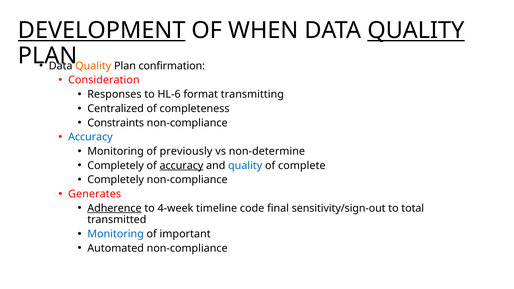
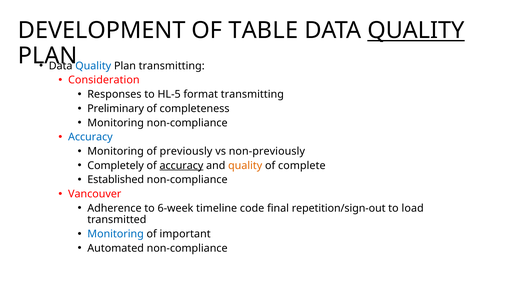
DEVELOPMENT underline: present -> none
WHEN: WHEN -> TABLE
Quality at (93, 66) colour: orange -> blue
Plan confirmation: confirmation -> transmitting
HL-6: HL-6 -> HL-5
Centralized: Centralized -> Preliminary
Constraints at (116, 123): Constraints -> Monitoring
non-determine: non-determine -> non-previously
quality at (245, 166) colour: blue -> orange
Completely at (116, 180): Completely -> Established
Generates: Generates -> Vancouver
Adherence underline: present -> none
4-week: 4-week -> 6-week
sensitivity/sign-out: sensitivity/sign-out -> repetition/sign-out
total: total -> load
